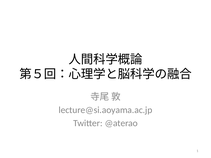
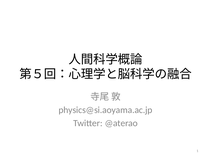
lecture@si.aoyama.ac.jp: lecture@si.aoyama.ac.jp -> physics@si.aoyama.ac.jp
